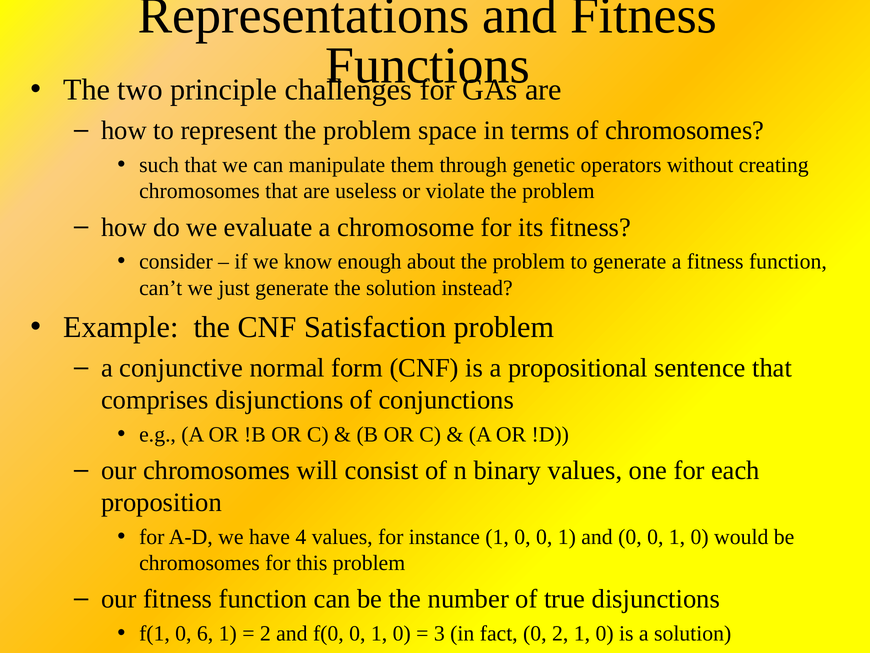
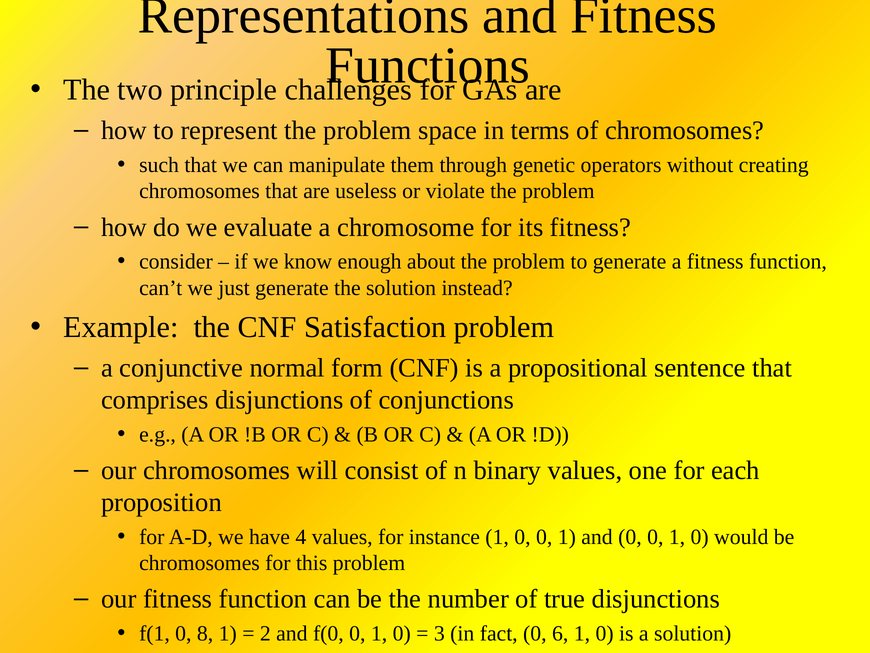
6: 6 -> 8
0 2: 2 -> 6
